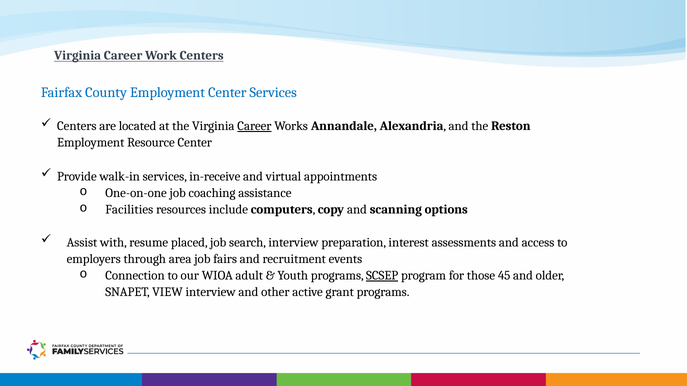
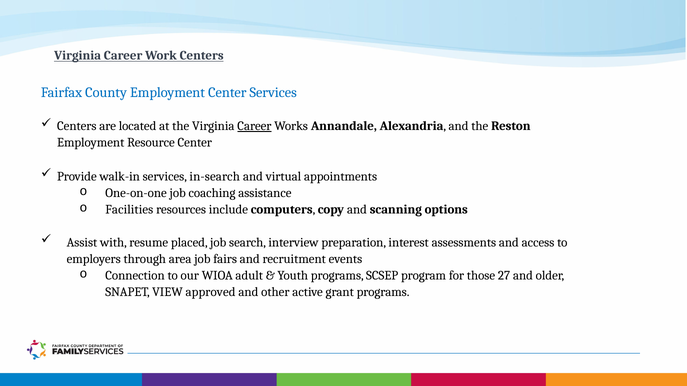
in-receive: in-receive -> in-search
SCSEP underline: present -> none
45: 45 -> 27
VIEW interview: interview -> approved
